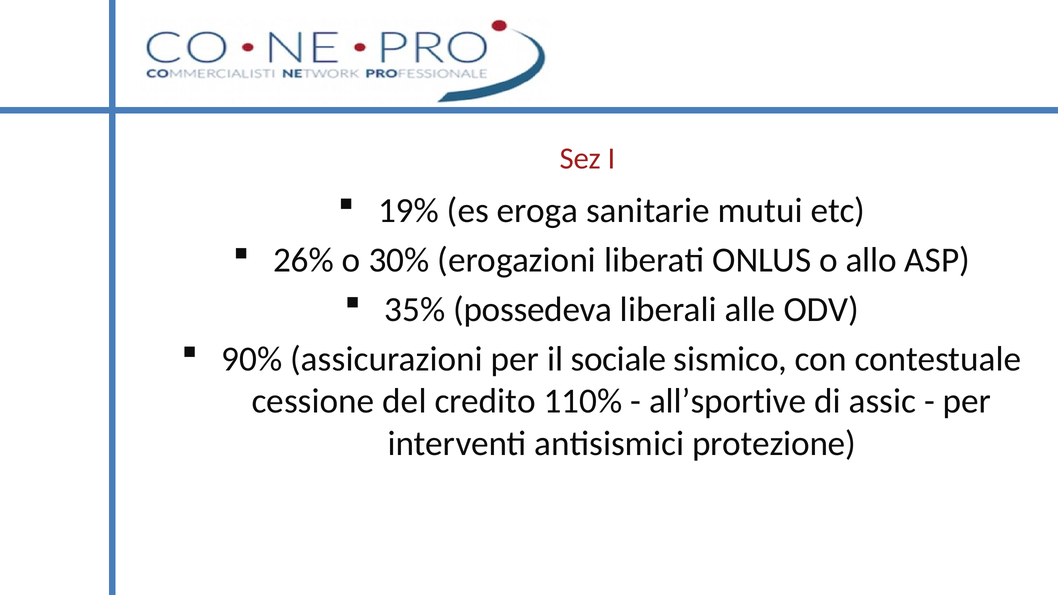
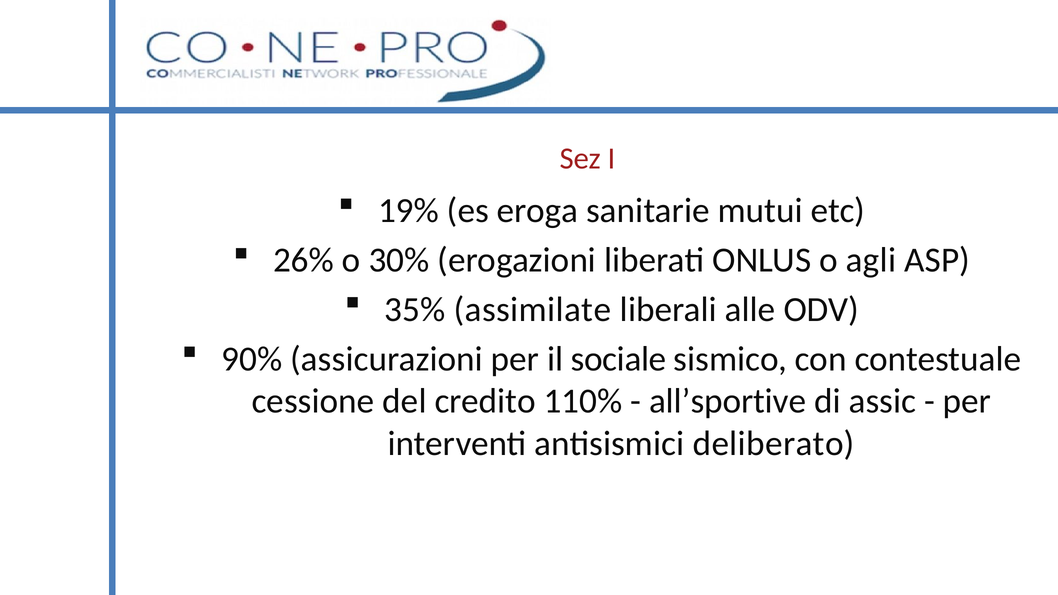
allo: allo -> agli
possedeva: possedeva -> assimilate
protezione: protezione -> deliberato
